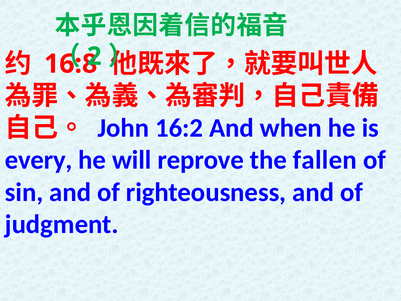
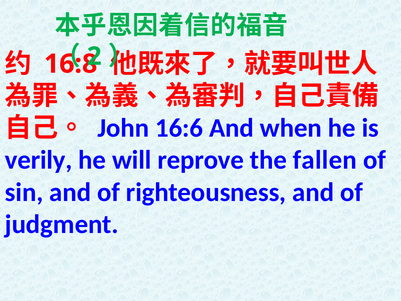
16:2: 16:2 -> 16:6
every: every -> verily
